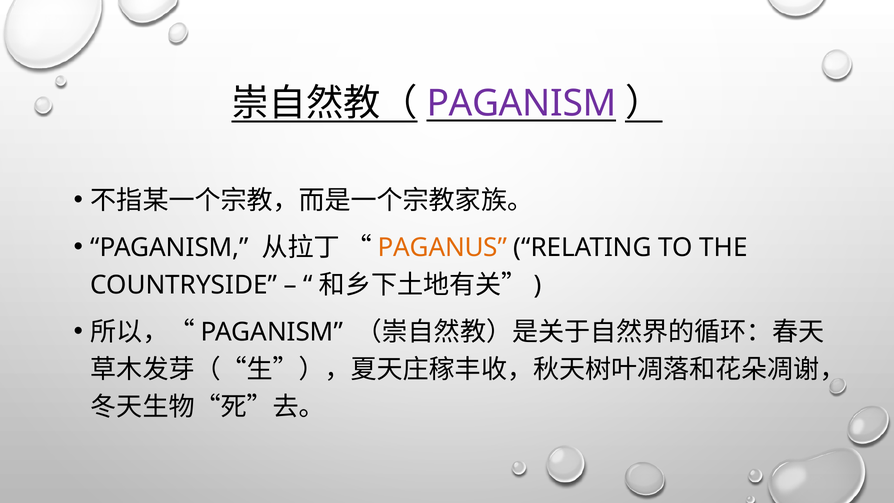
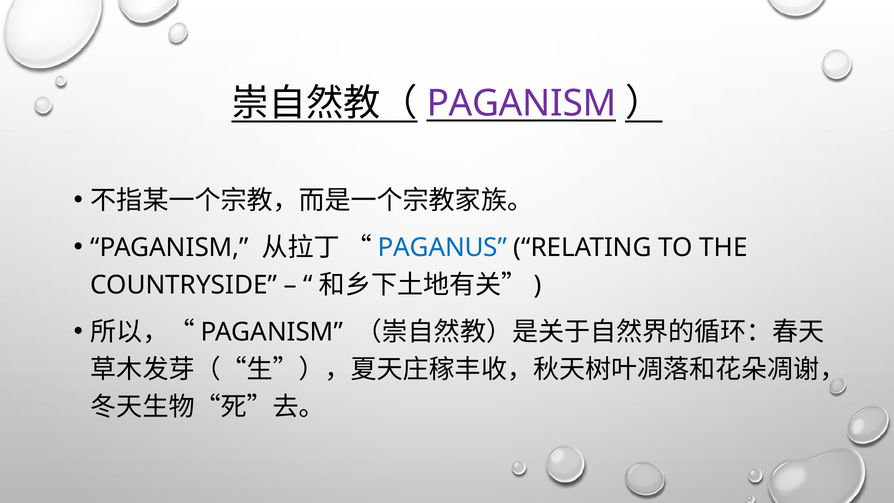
PAGANUS colour: orange -> blue
